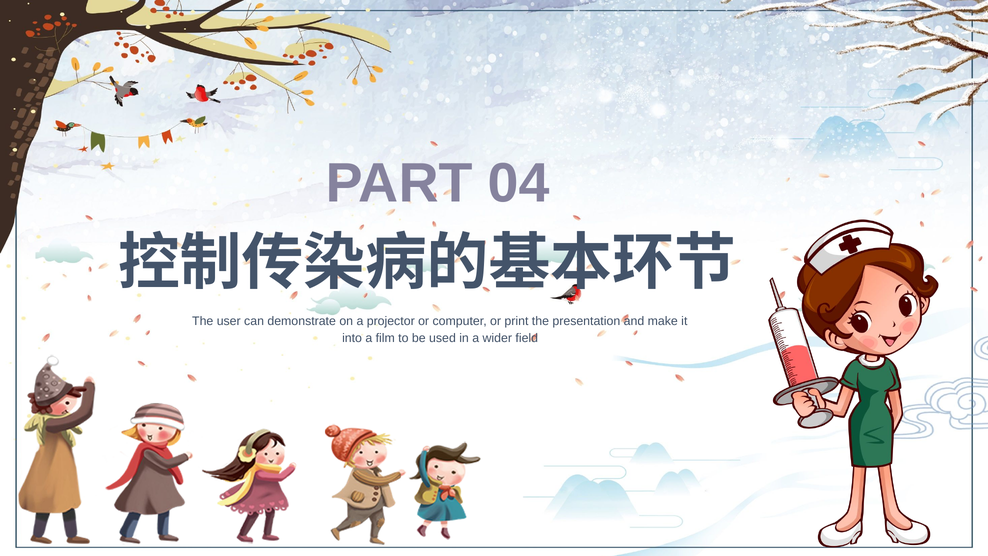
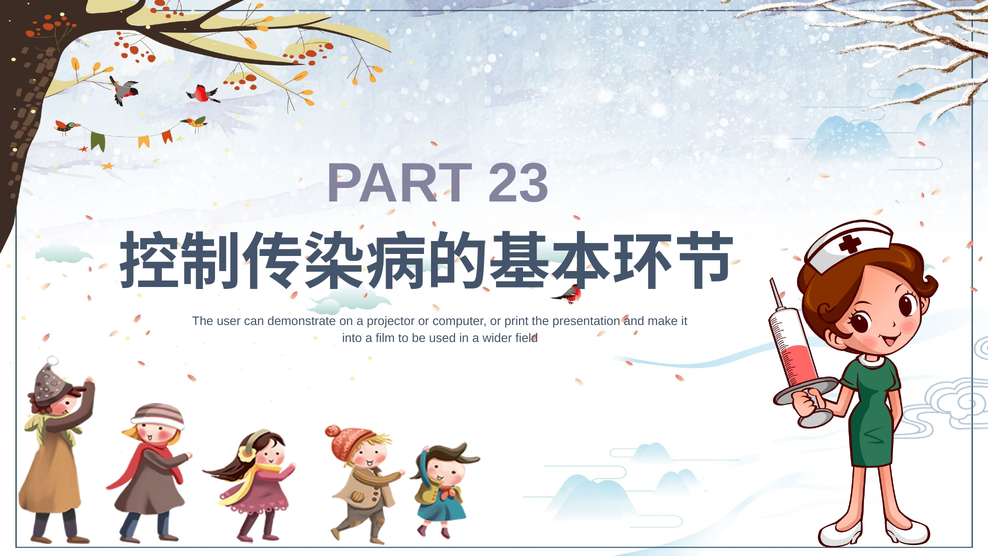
04: 04 -> 23
